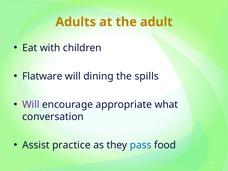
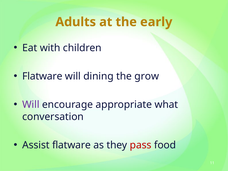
adult: adult -> early
spills: spills -> grow
Assist practice: practice -> flatware
pass colour: blue -> red
